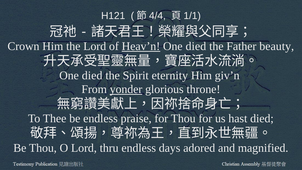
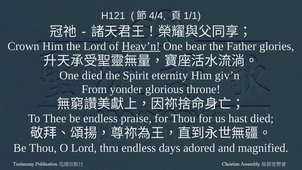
died at (196, 46): died -> bear
beauty: beauty -> glories
yonder underline: present -> none
